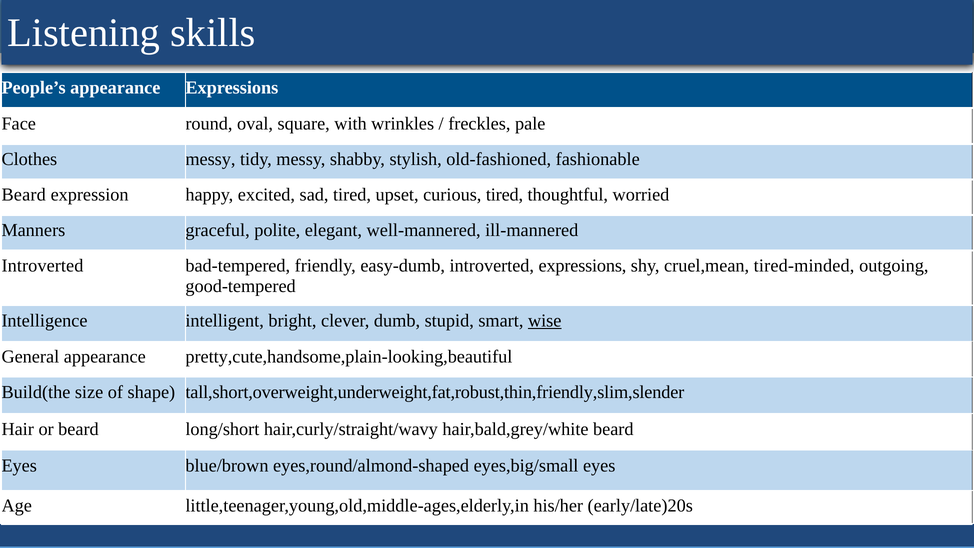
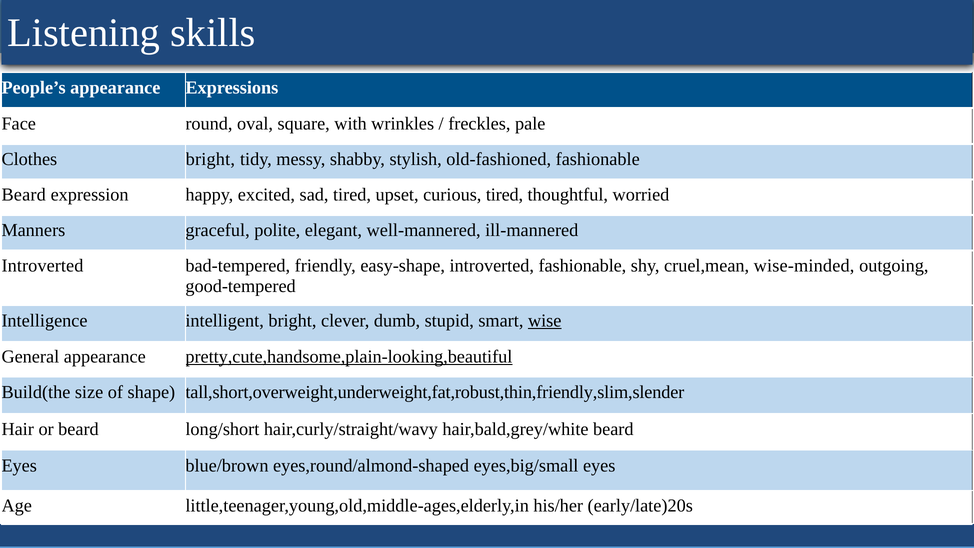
Clothes messy: messy -> bright
easy-dumb: easy-dumb -> easy-shape
introverted expressions: expressions -> fashionable
tired-minded: tired-minded -> wise-minded
pretty,cute,handsome,plain-looking,beautiful underline: none -> present
